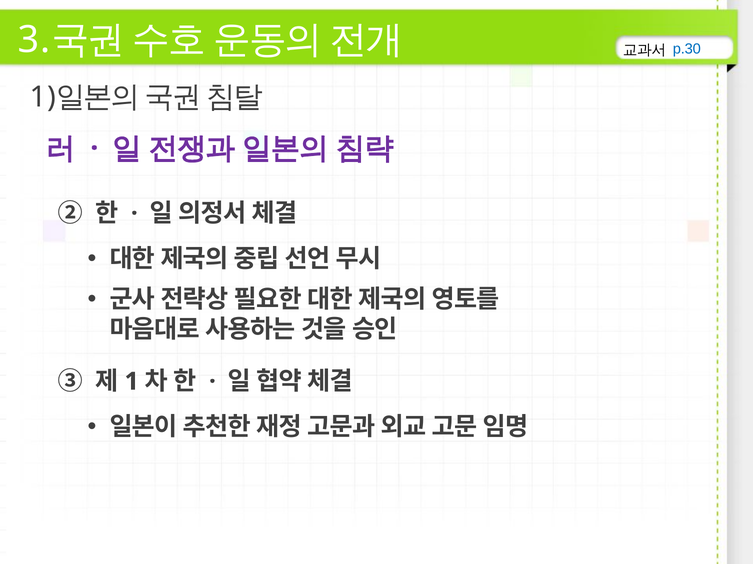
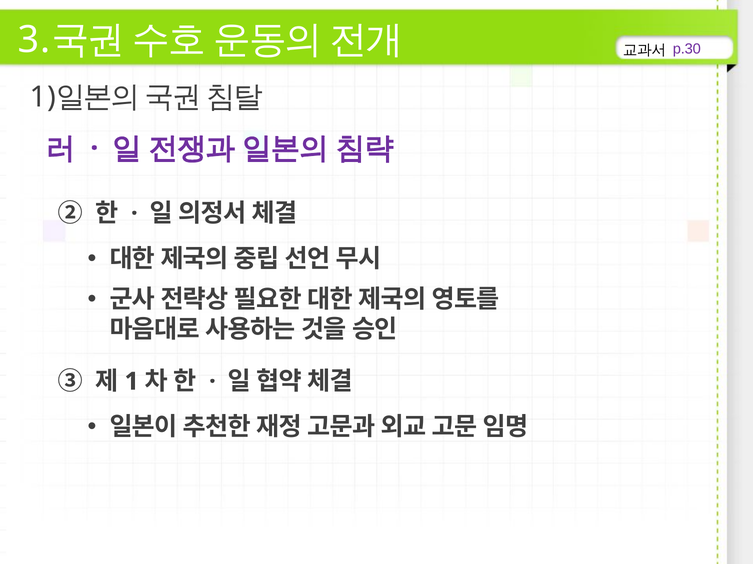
p.30 colour: blue -> purple
